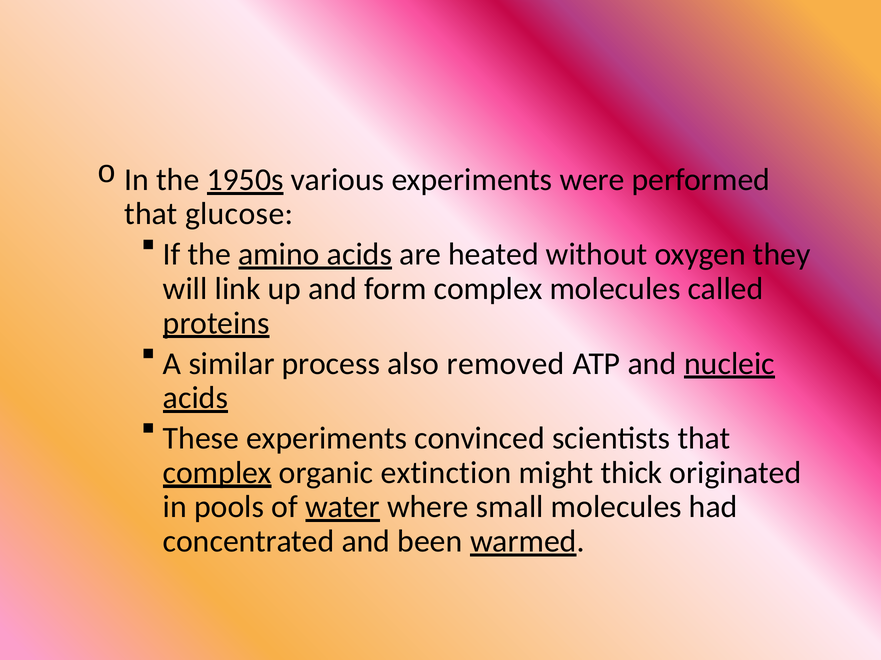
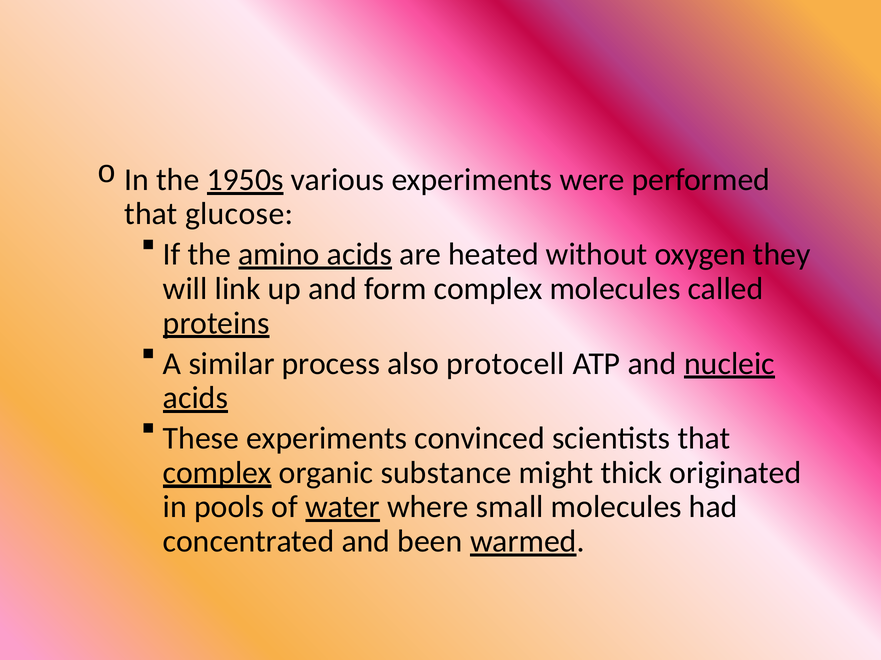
removed: removed -> protocell
extinction: extinction -> substance
